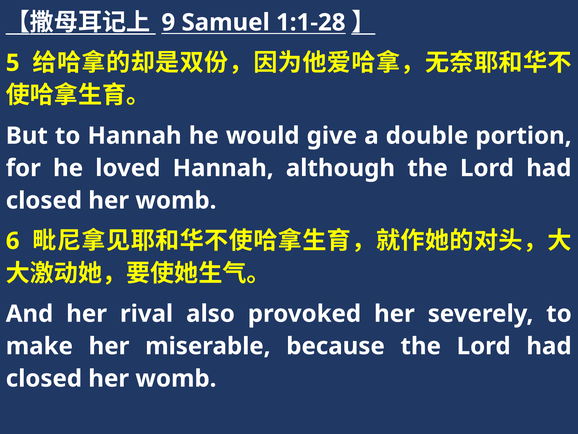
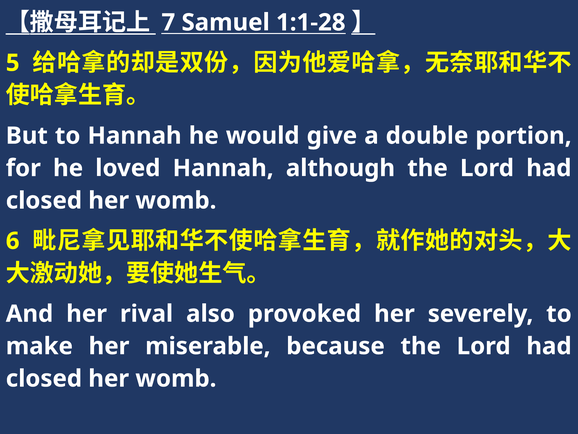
9: 9 -> 7
